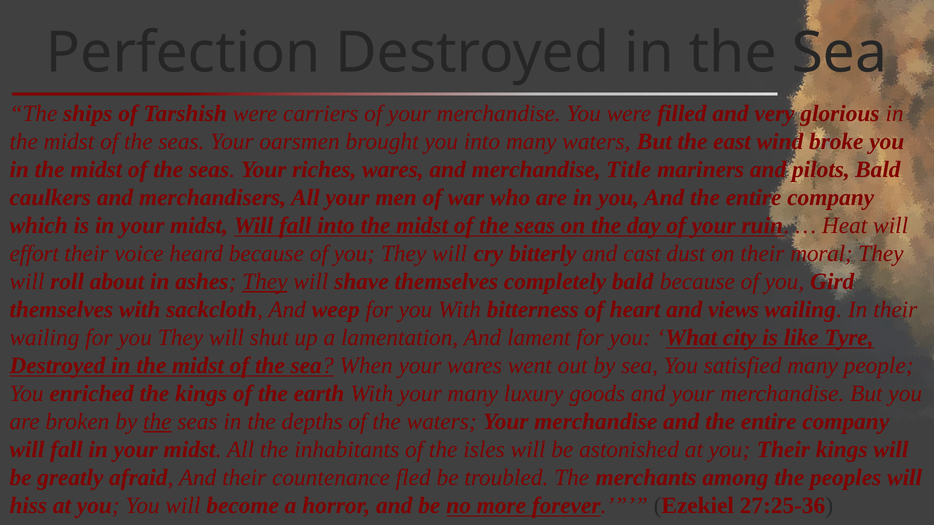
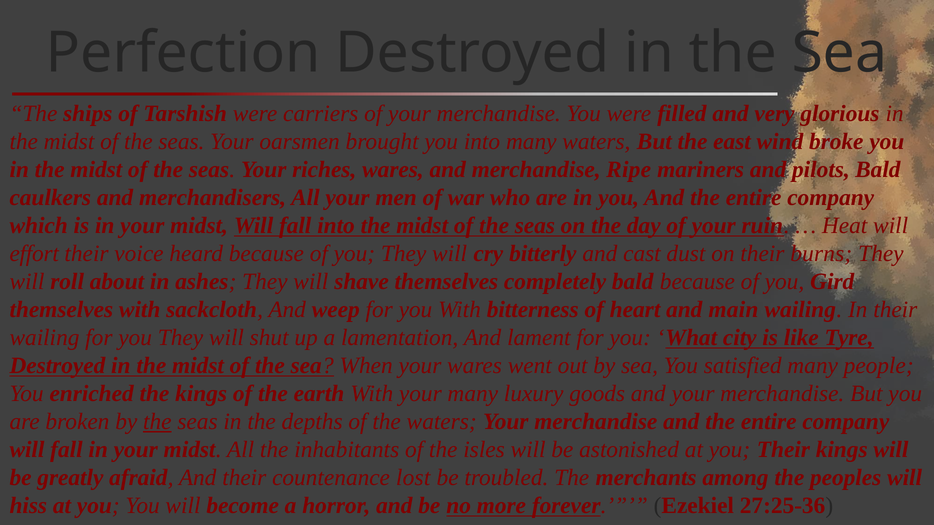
Title: Title -> Ripe
moral: moral -> burns
They at (265, 282) underline: present -> none
views: views -> main
fled: fled -> lost
